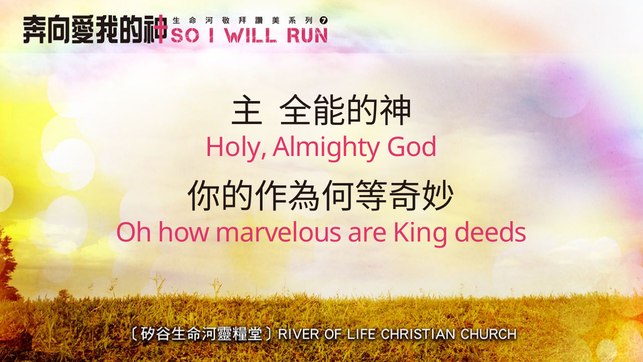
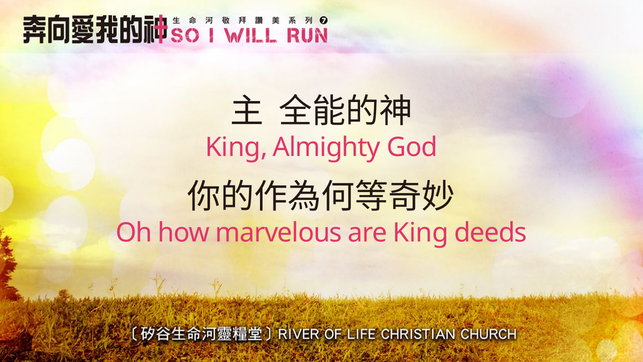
Holy at (236, 147): Holy -> King
